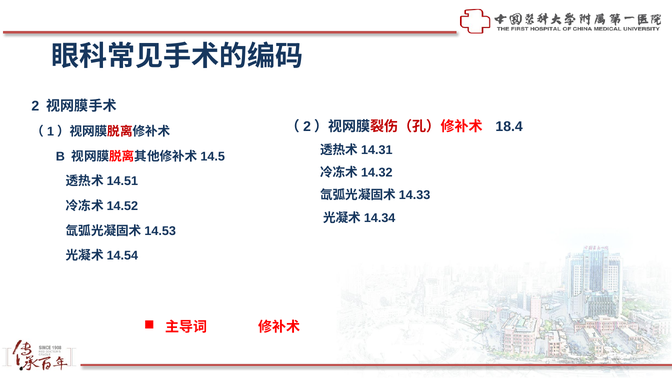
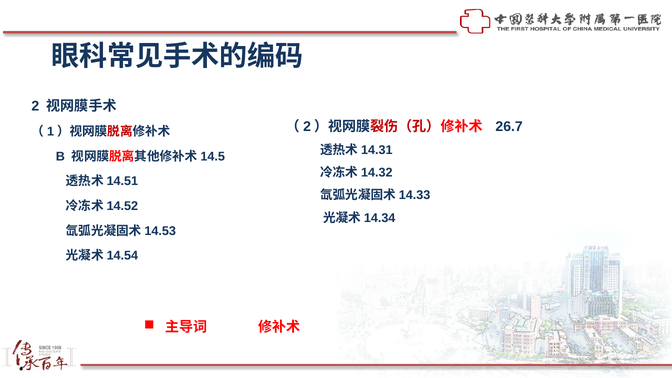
18.4: 18.4 -> 26.7
